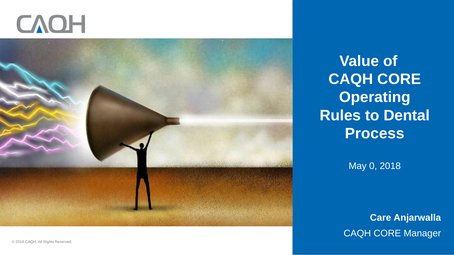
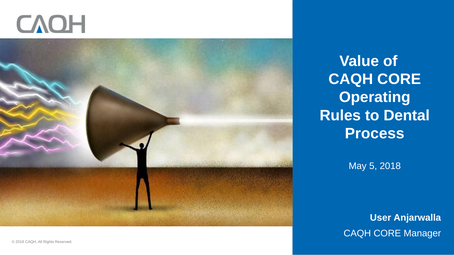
0: 0 -> 5
Care: Care -> User
